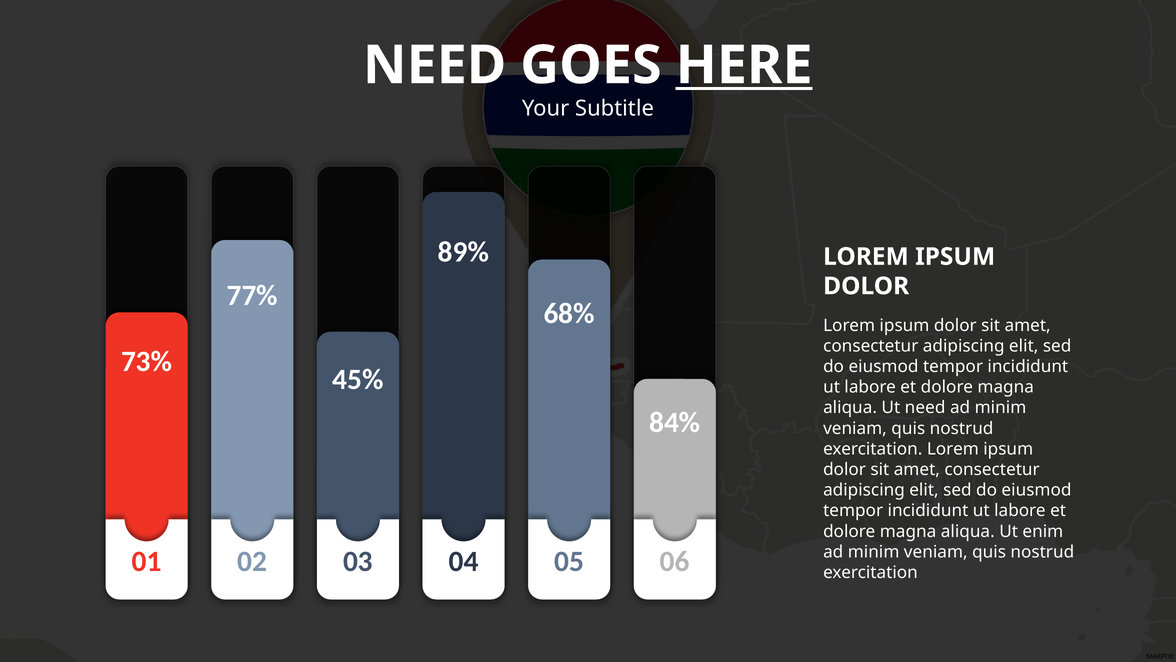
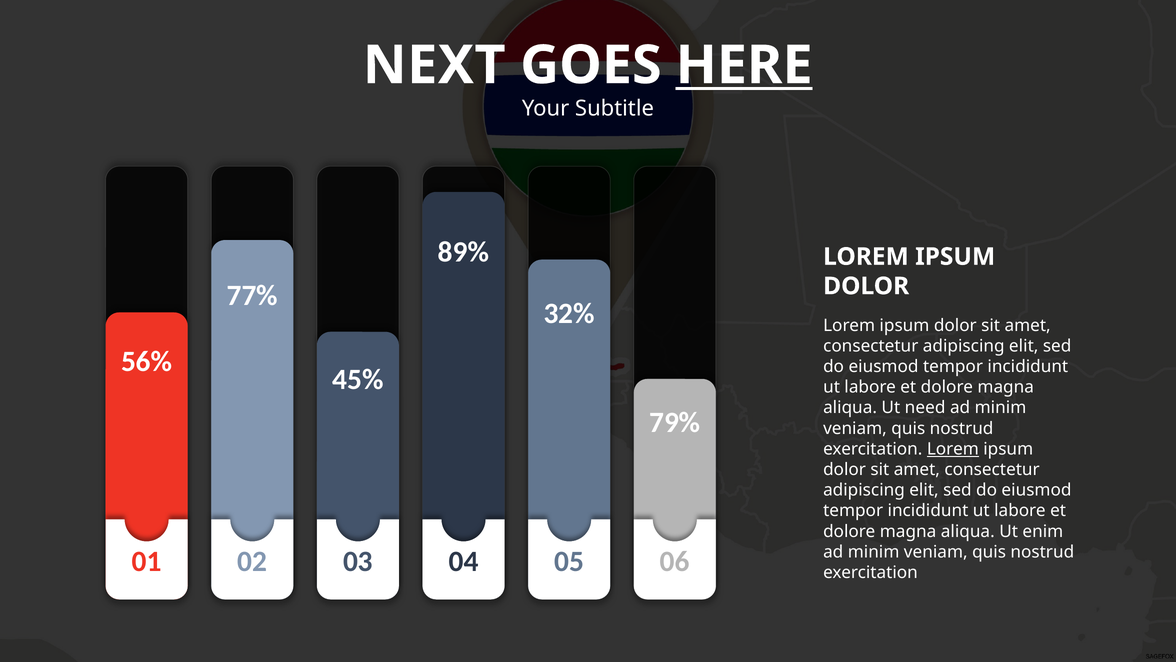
NEED at (435, 65): NEED -> NEXT
68%: 68% -> 32%
73%: 73% -> 56%
84%: 84% -> 79%
Lorem at (953, 449) underline: none -> present
